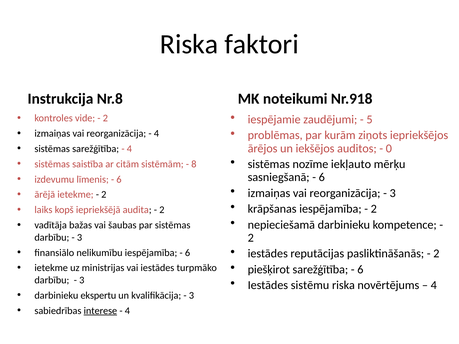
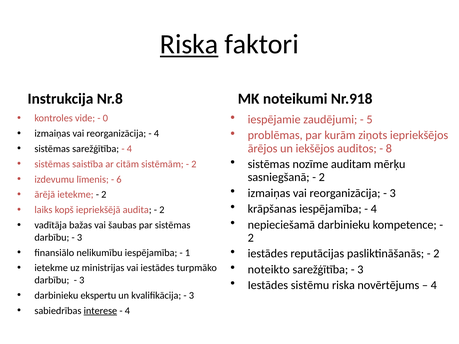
Riska at (189, 44) underline: none -> present
2 at (105, 118): 2 -> 0
0: 0 -> 8
iekļauto: iekļauto -> auditam
8 at (194, 164): 8 -> 2
6 at (322, 177): 6 -> 2
2 at (374, 209): 2 -> 4
6 at (188, 253): 6 -> 1
piešķirot: piešķirot -> noteikto
6 at (360, 270): 6 -> 3
